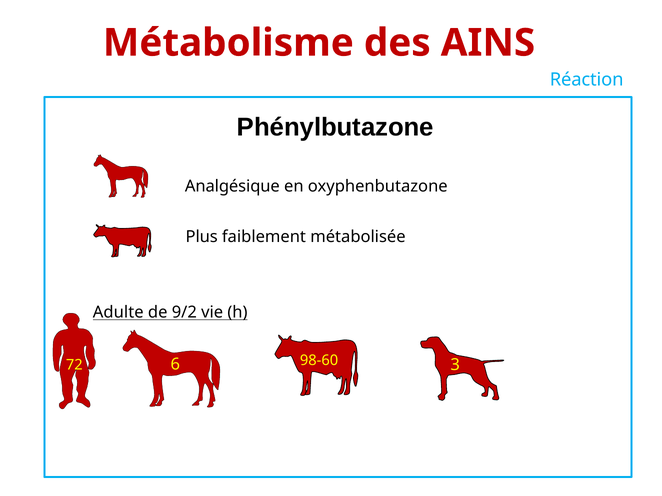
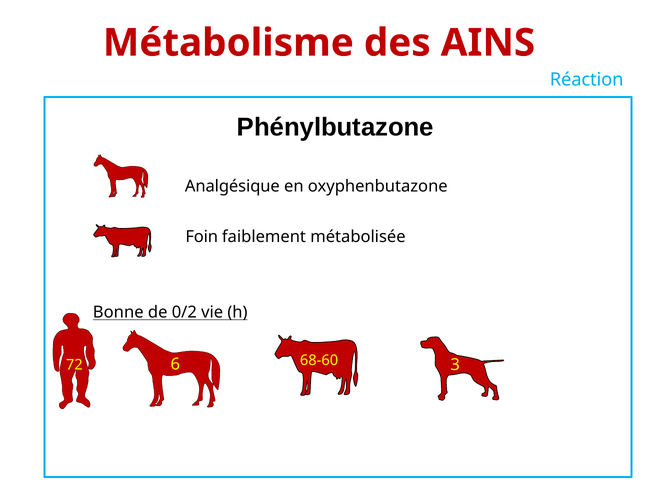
Plus: Plus -> Foin
Adulte: Adulte -> Bonne
9/2: 9/2 -> 0/2
98-60: 98-60 -> 68-60
